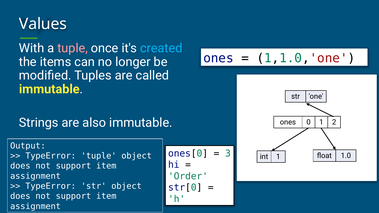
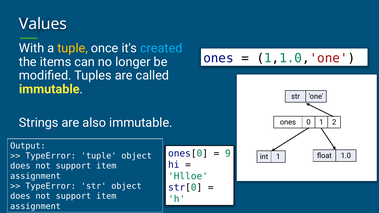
tuple at (73, 48) colour: pink -> yellow
3: 3 -> 9
Order: Order -> Hlloe
